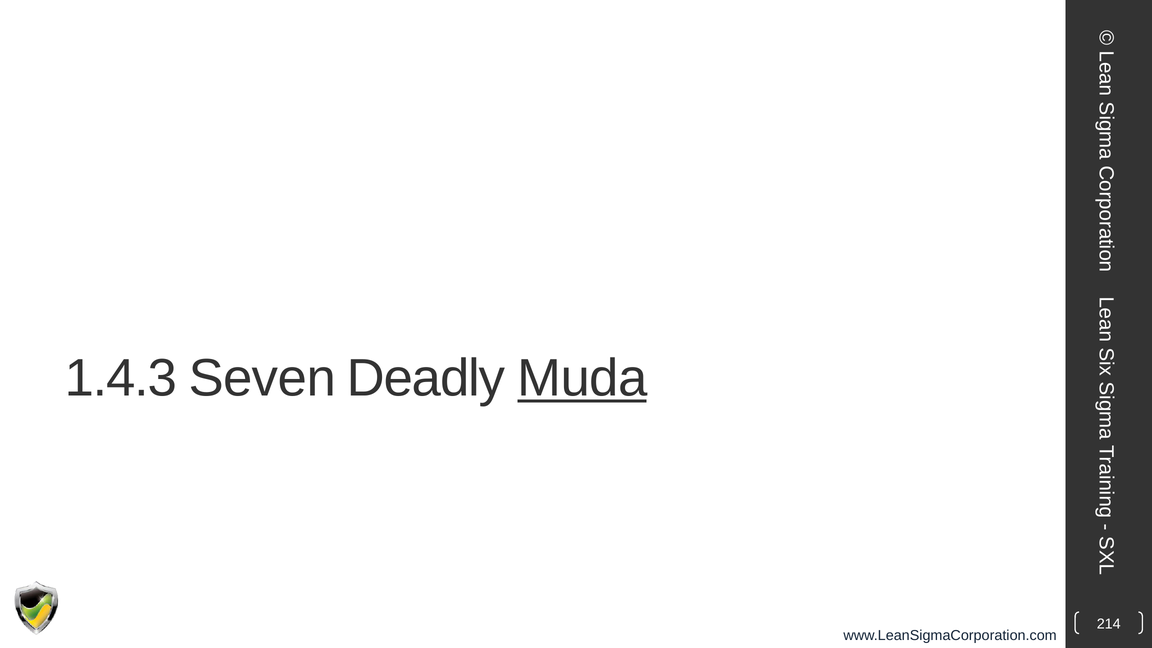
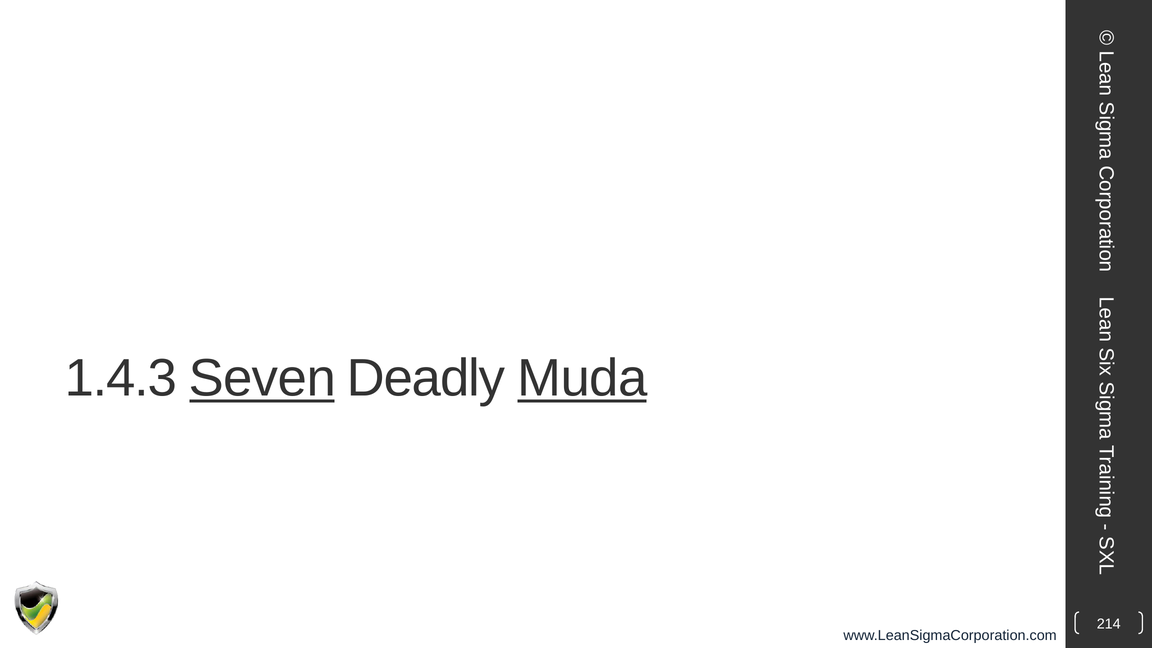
Seven underline: none -> present
